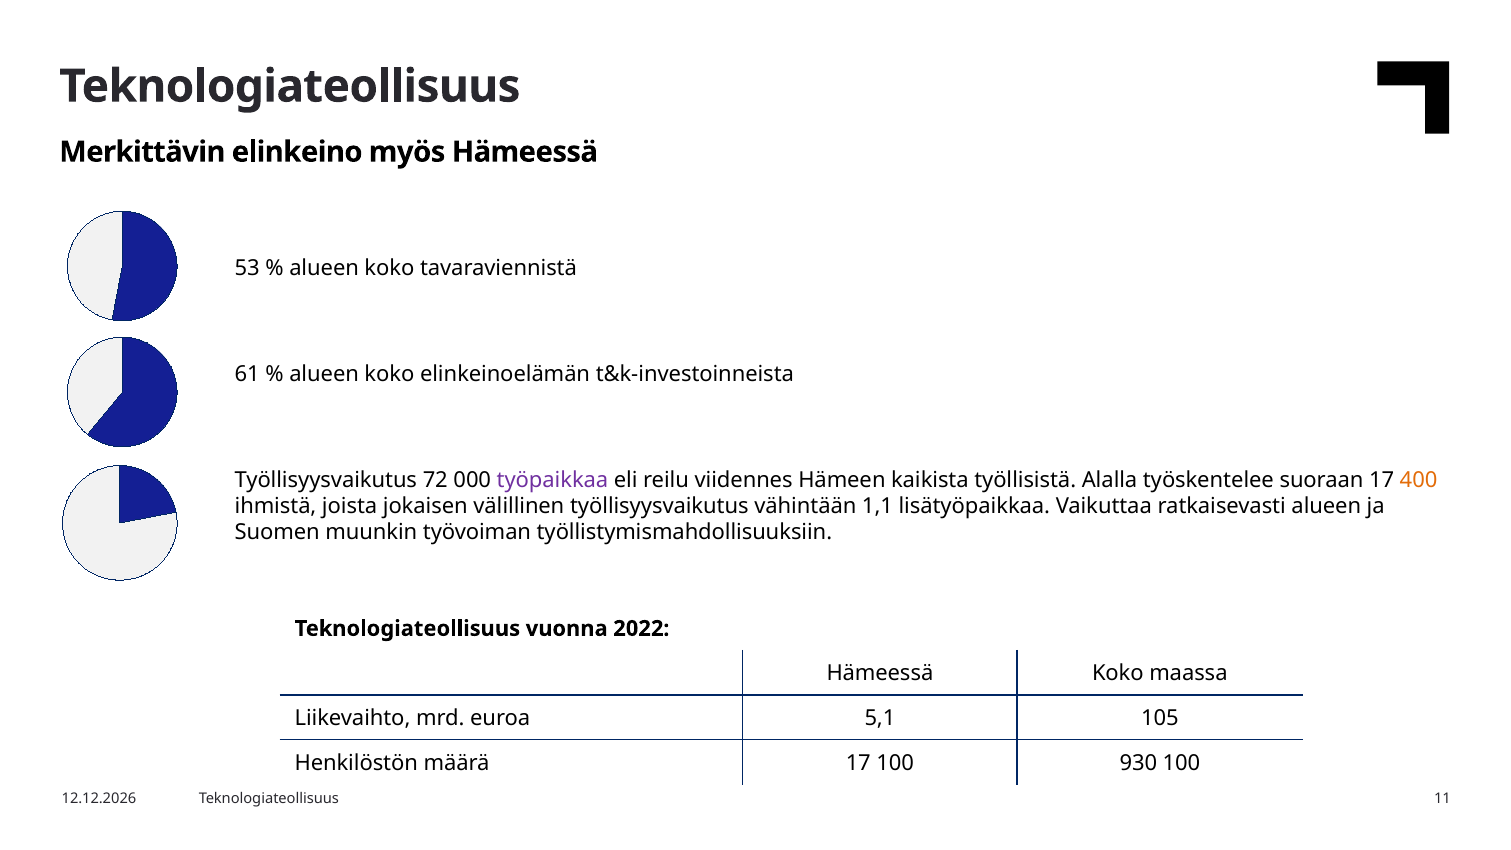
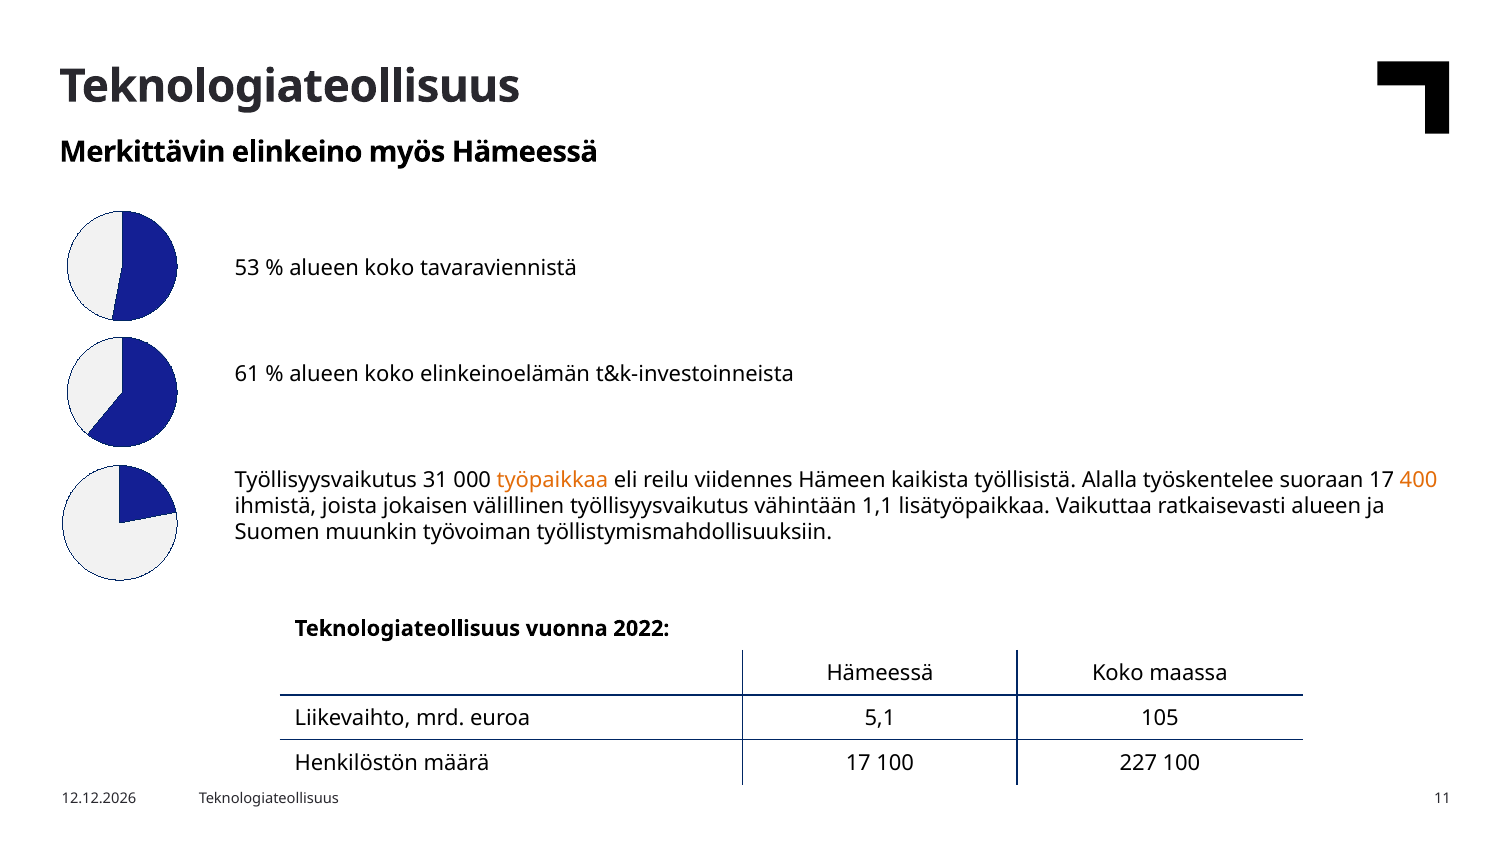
72: 72 -> 31
työpaikkaa colour: purple -> orange
930: 930 -> 227
